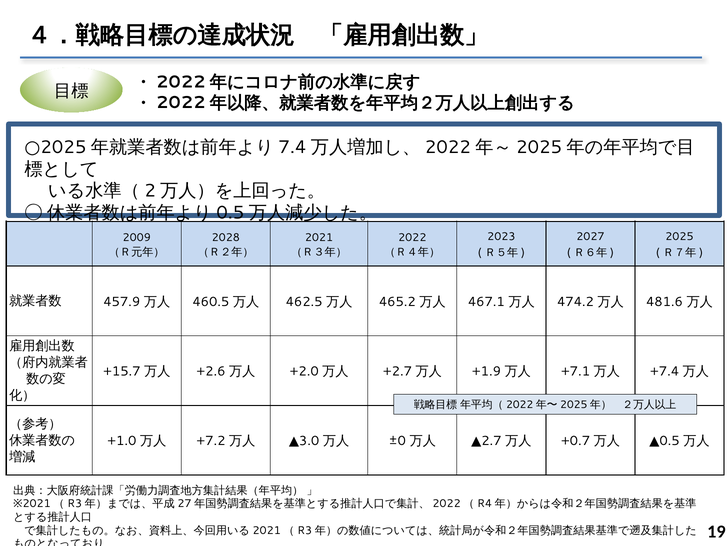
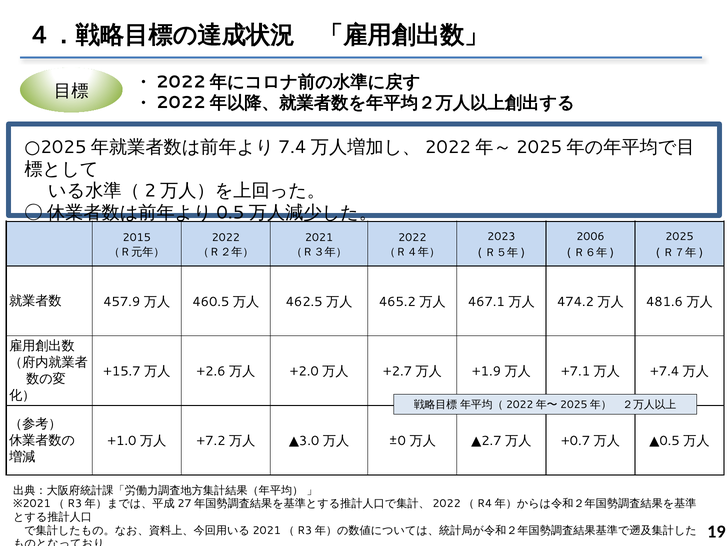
2027: 2027 -> 2006
2009: 2009 -> 2015
2028 at (226, 237): 2028 -> 2022
